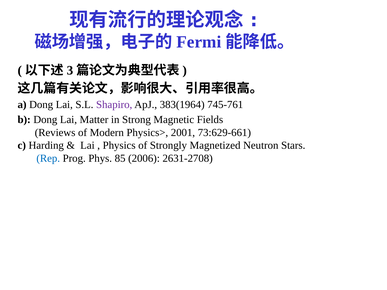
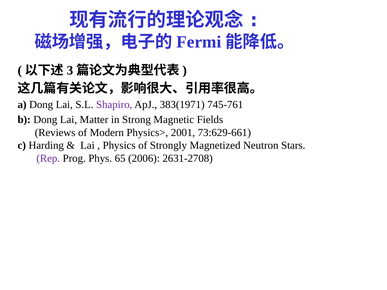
383(1964: 383(1964 -> 383(1971
Rep colour: blue -> purple
85: 85 -> 65
